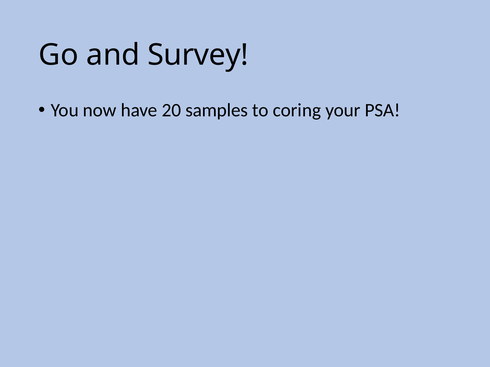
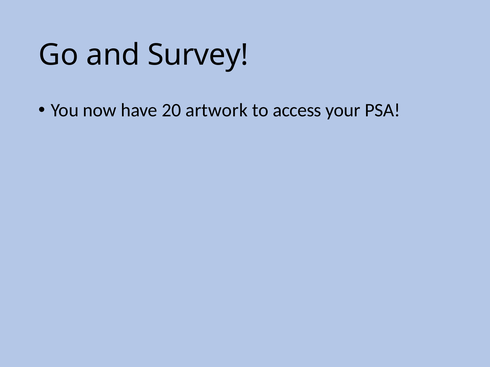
samples: samples -> artwork
coring: coring -> access
